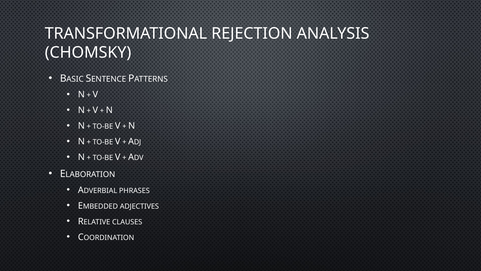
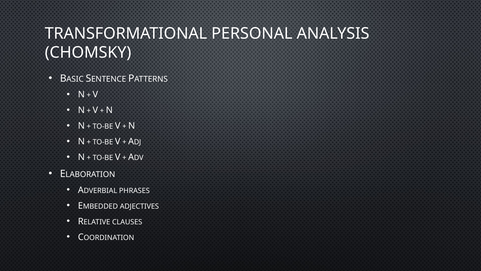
REJECTION: REJECTION -> PERSONAL
